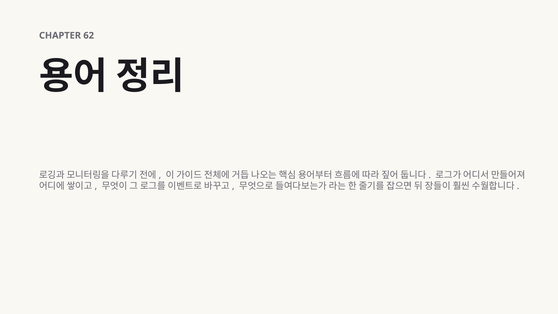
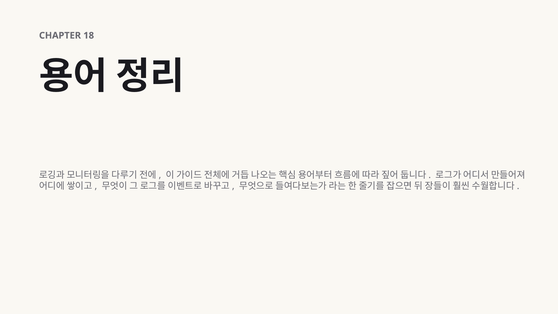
62: 62 -> 18
